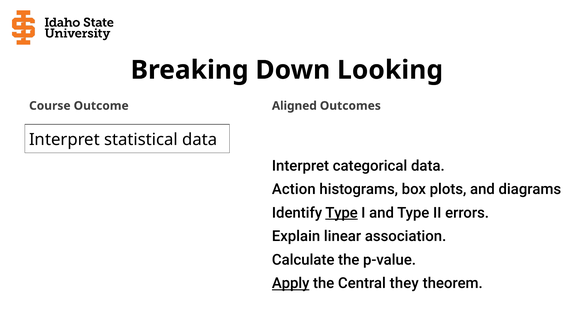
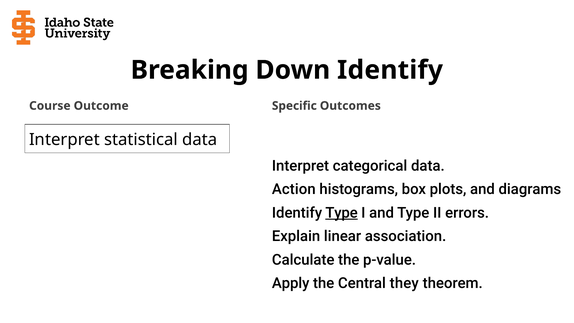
Down Looking: Looking -> Identify
Aligned: Aligned -> Specific
Apply underline: present -> none
